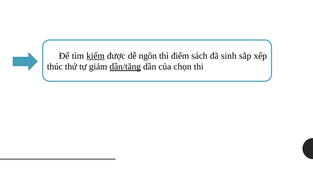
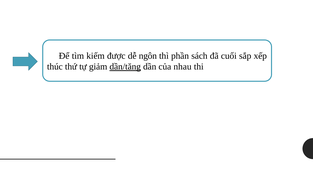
kiếm underline: present -> none
điểm: điểm -> phần
sinh: sinh -> cuối
chọn: chọn -> nhau
